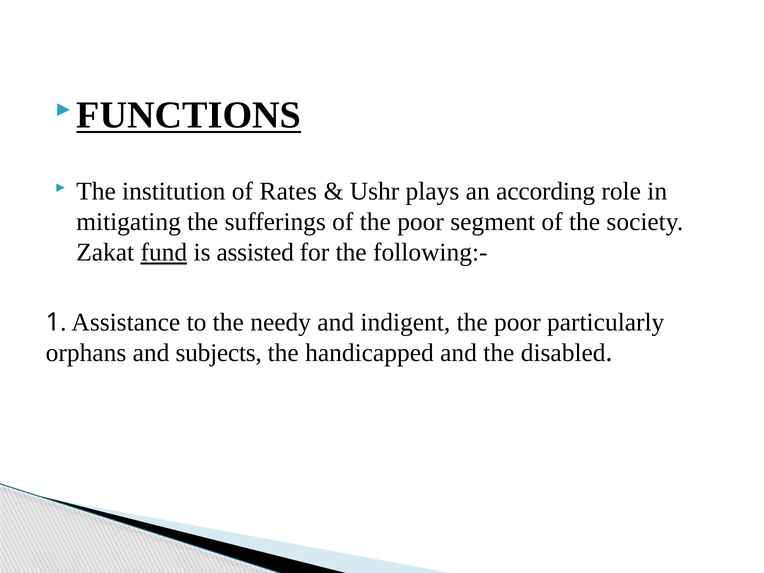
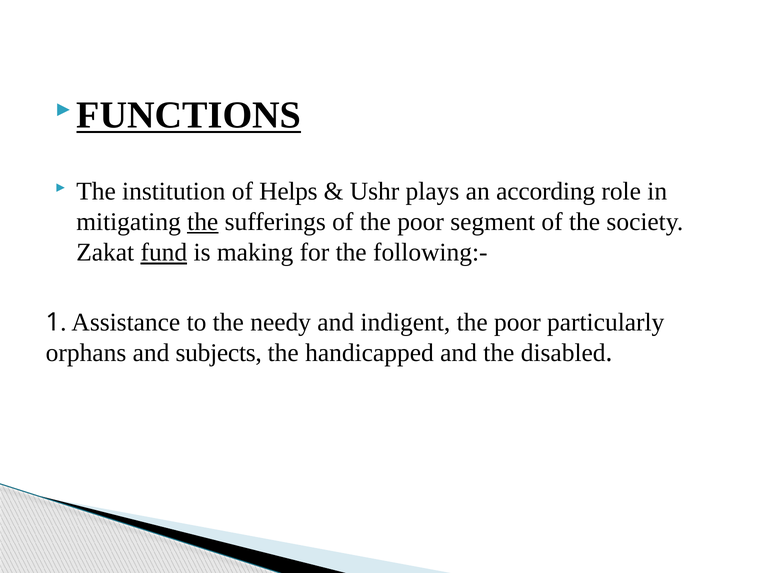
Rates: Rates -> Helps
the at (203, 222) underline: none -> present
assisted: assisted -> making
